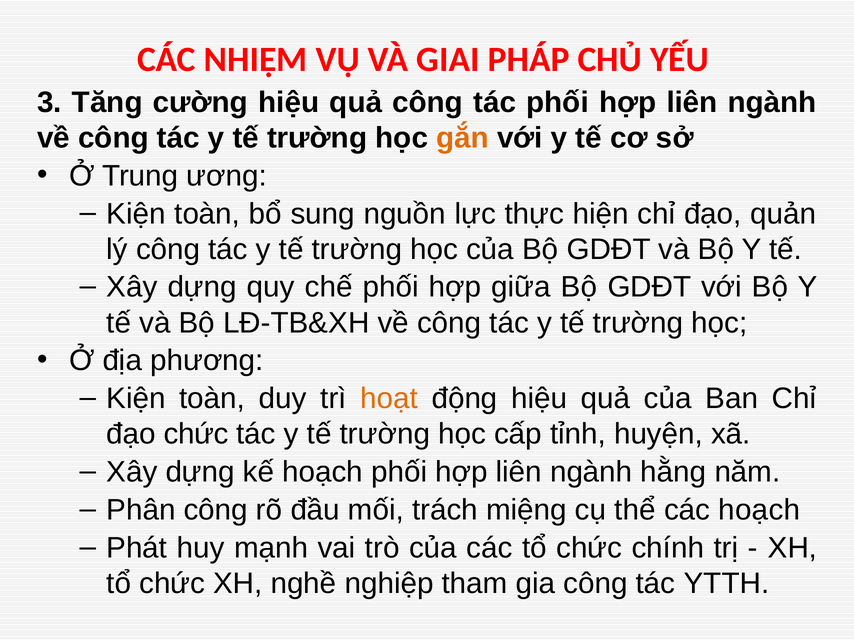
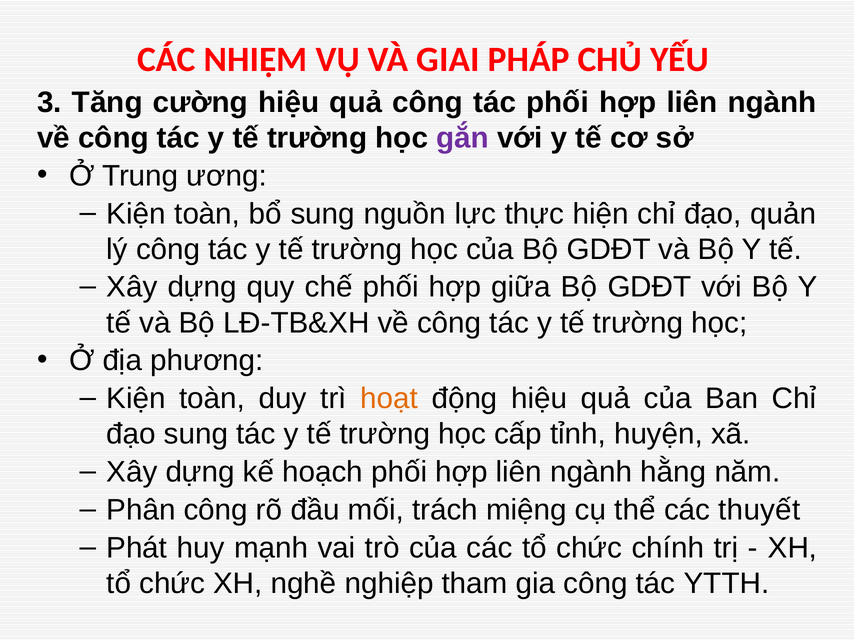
gắn colour: orange -> purple
đạo chức: chức -> sung
các hoạch: hoạch -> thuyết
